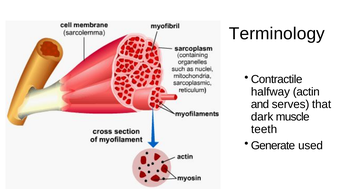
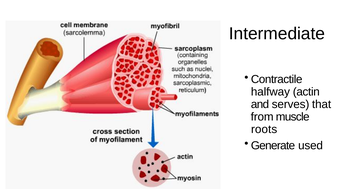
Terminology: Terminology -> Intermediate
dark: dark -> from
teeth: teeth -> roots
